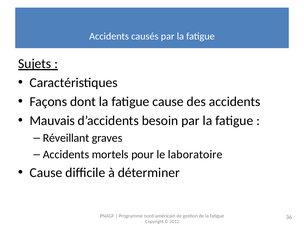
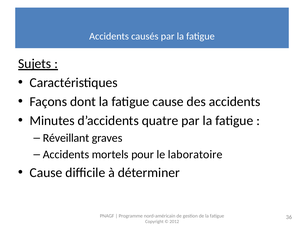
Mauvais: Mauvais -> Minutes
besoin: besoin -> quatre
